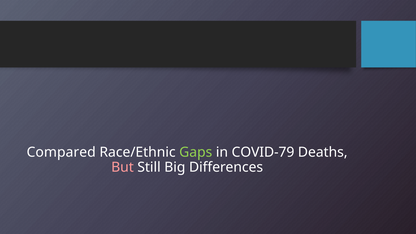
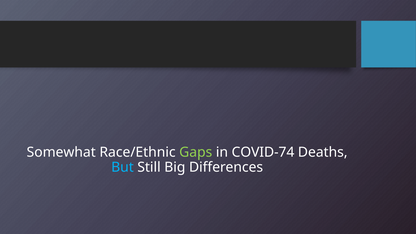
Compared: Compared -> Somewhat
COVID-79: COVID-79 -> COVID-74
But colour: pink -> light blue
